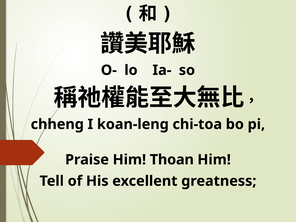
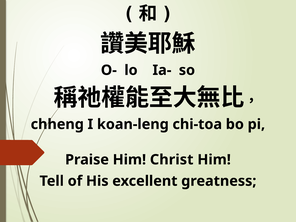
Thoan: Thoan -> Christ
